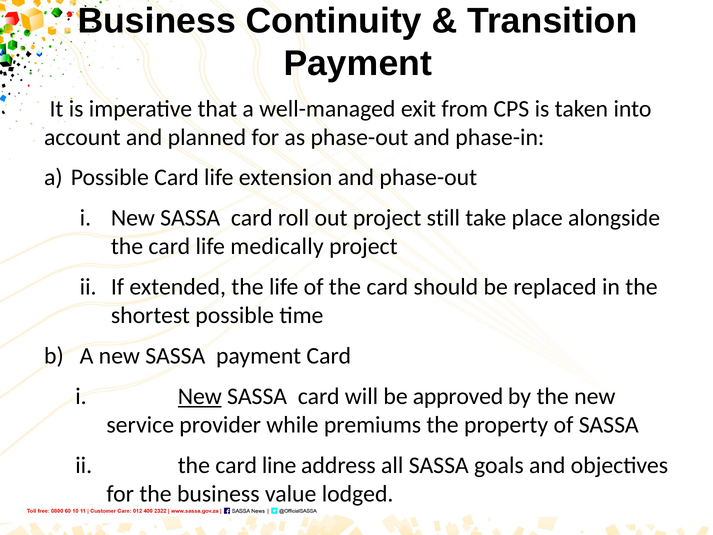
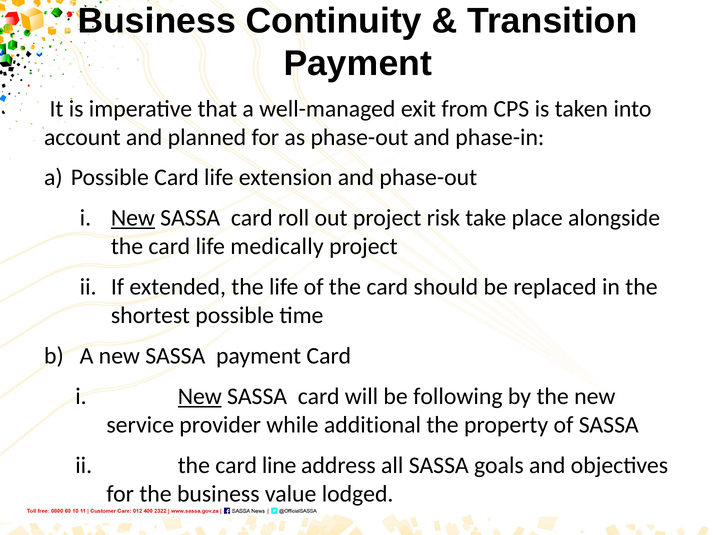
New at (133, 218) underline: none -> present
still: still -> risk
approved: approved -> following
premiums: premiums -> additional
